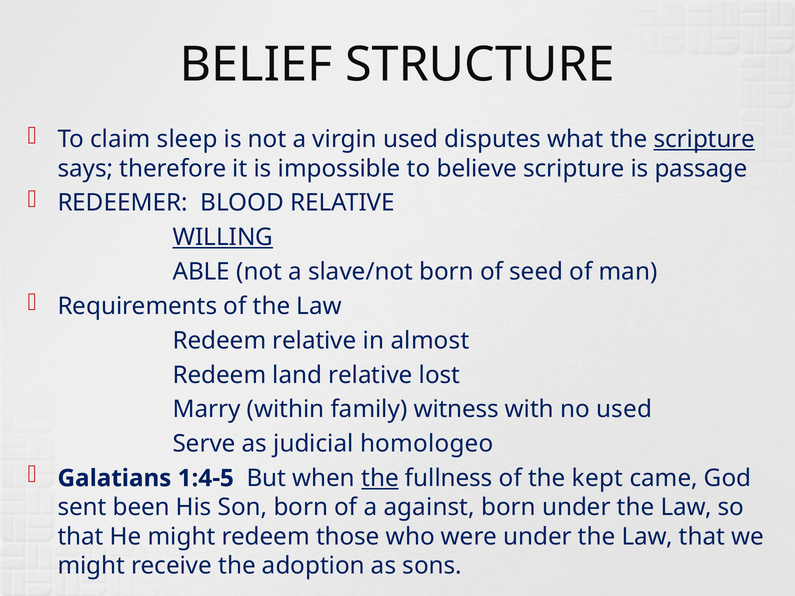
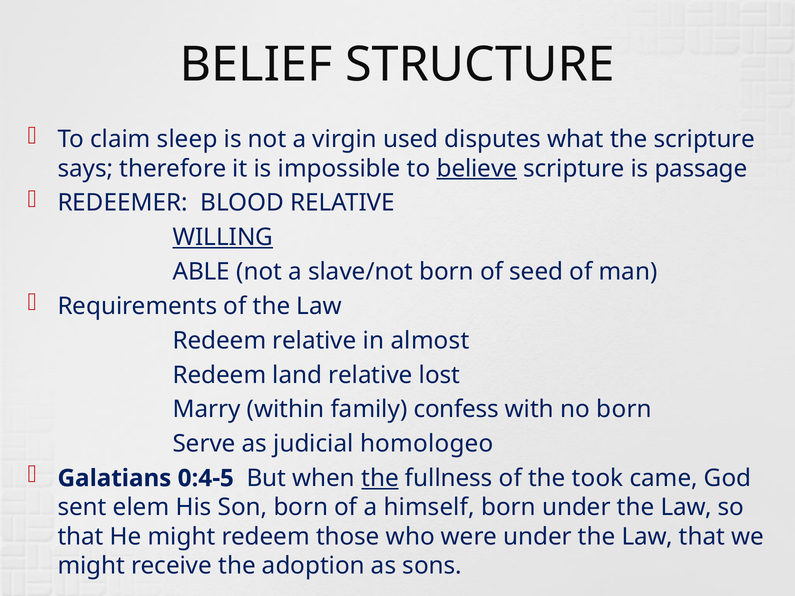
scripture at (704, 139) underline: present -> none
believe underline: none -> present
witness: witness -> confess
no used: used -> born
1:4-5: 1:4-5 -> 0:4-5
kept: kept -> took
been: been -> elem
against: against -> himself
